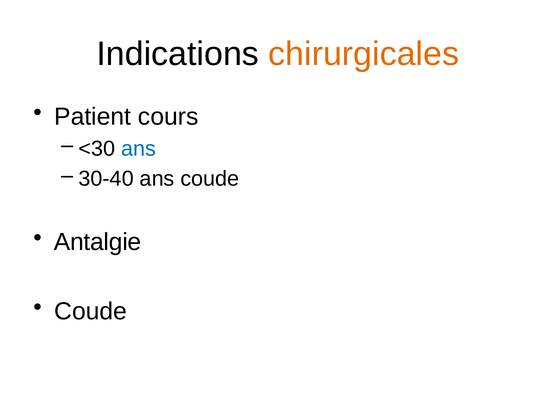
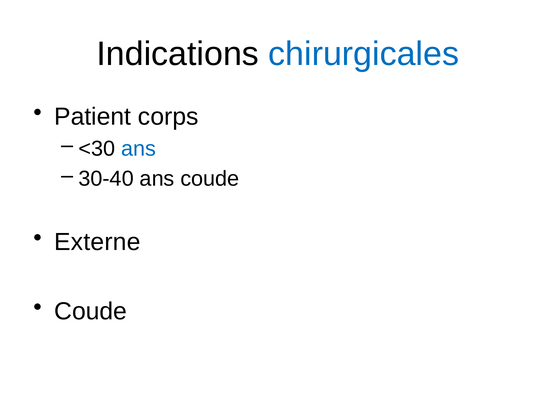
chirurgicales colour: orange -> blue
cours: cours -> corps
Antalgie: Antalgie -> Externe
